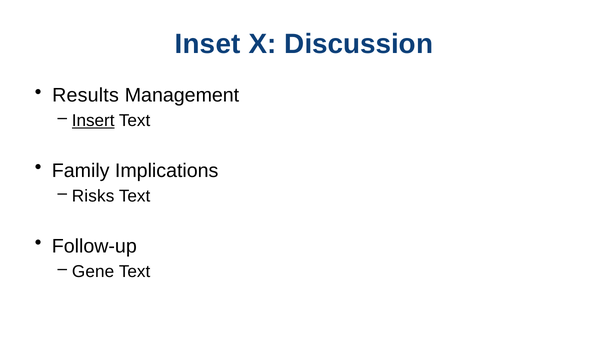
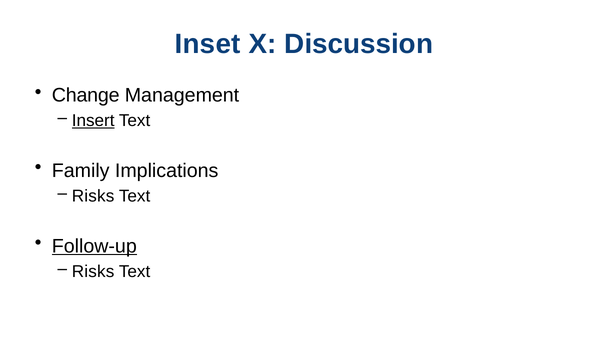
Results: Results -> Change
Follow-up underline: none -> present
Gene at (93, 271): Gene -> Risks
